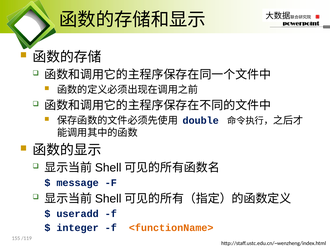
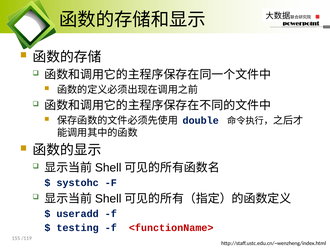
message: message -> systohc
integer: integer -> testing
<functionName> colour: orange -> red
